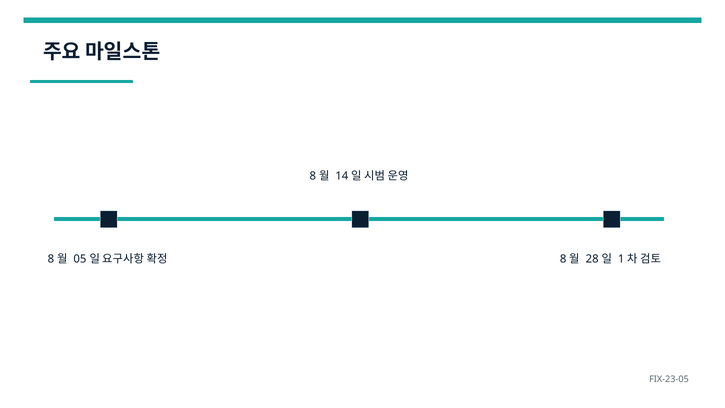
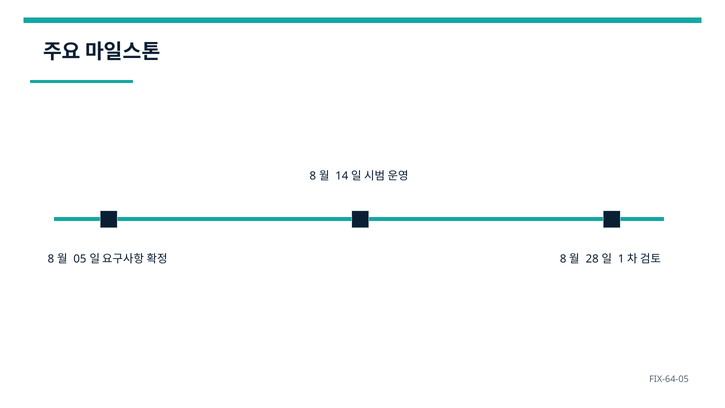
FIX-23-05: FIX-23-05 -> FIX-64-05
